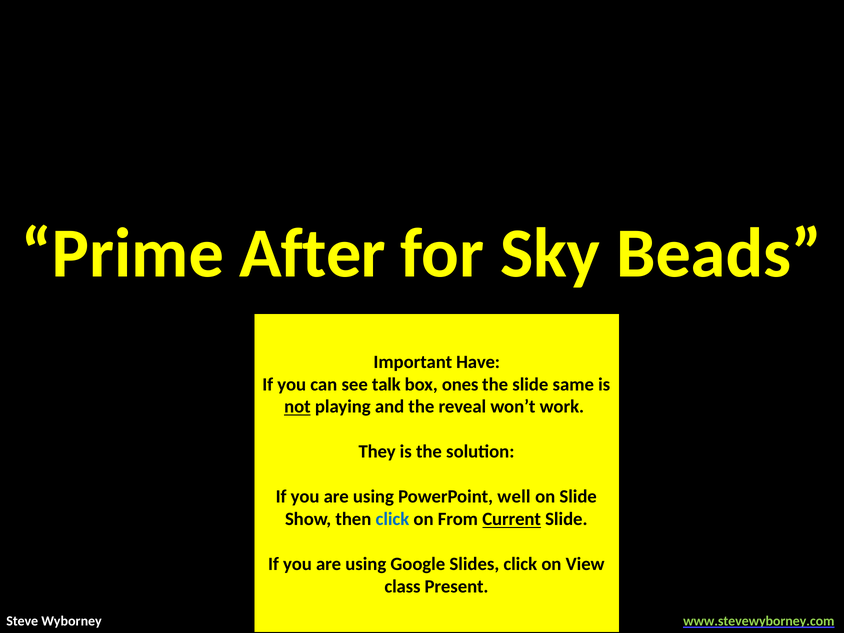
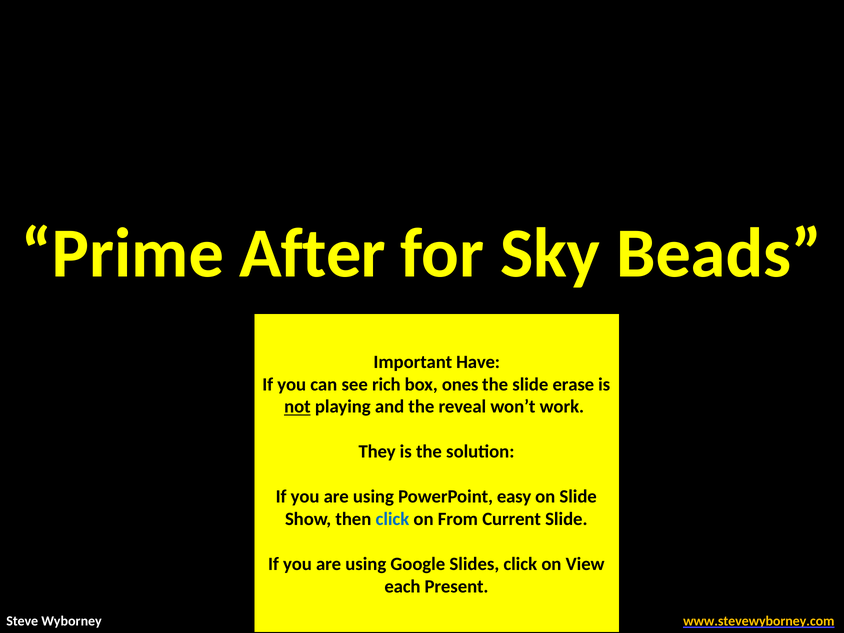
talk: talk -> rich
same: same -> erase
well: well -> easy
Current underline: present -> none
class: class -> each
www.stevewyborney.com colour: light green -> yellow
